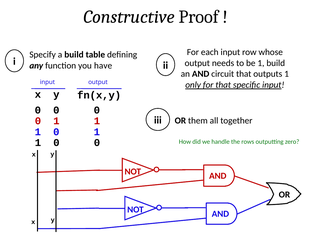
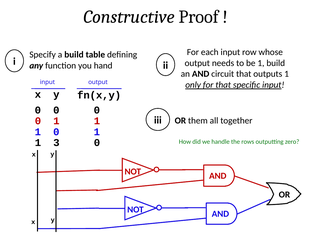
have: have -> hand
0 at (56, 143): 0 -> 3
